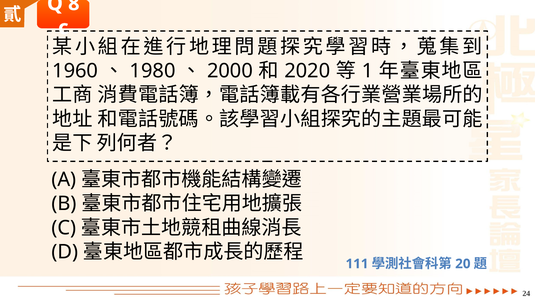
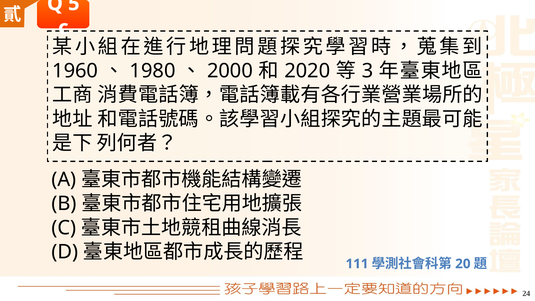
8: 8 -> 5
1: 1 -> 3
